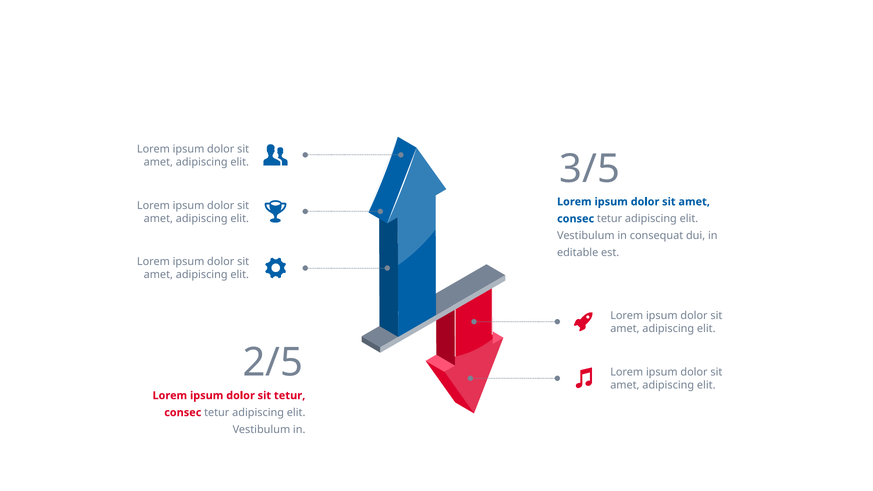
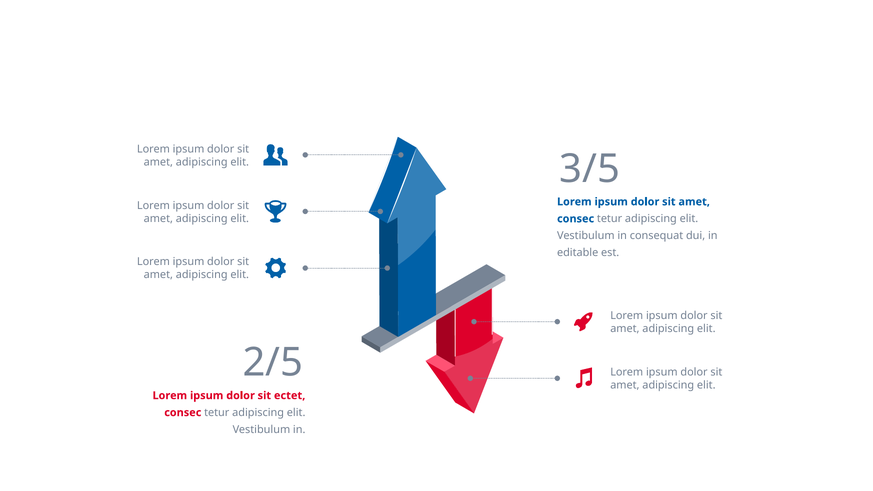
sit tetur: tetur -> ectet
